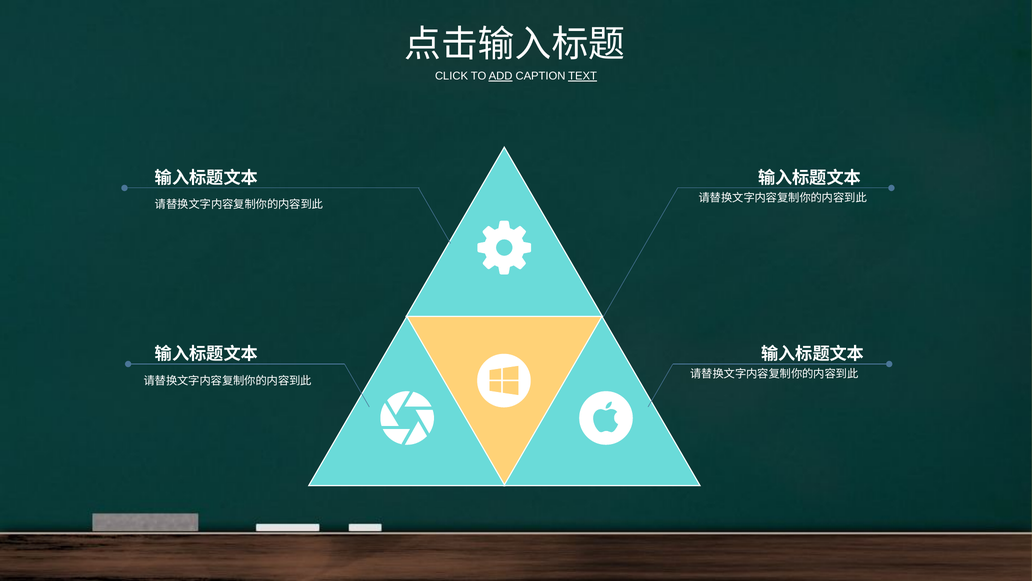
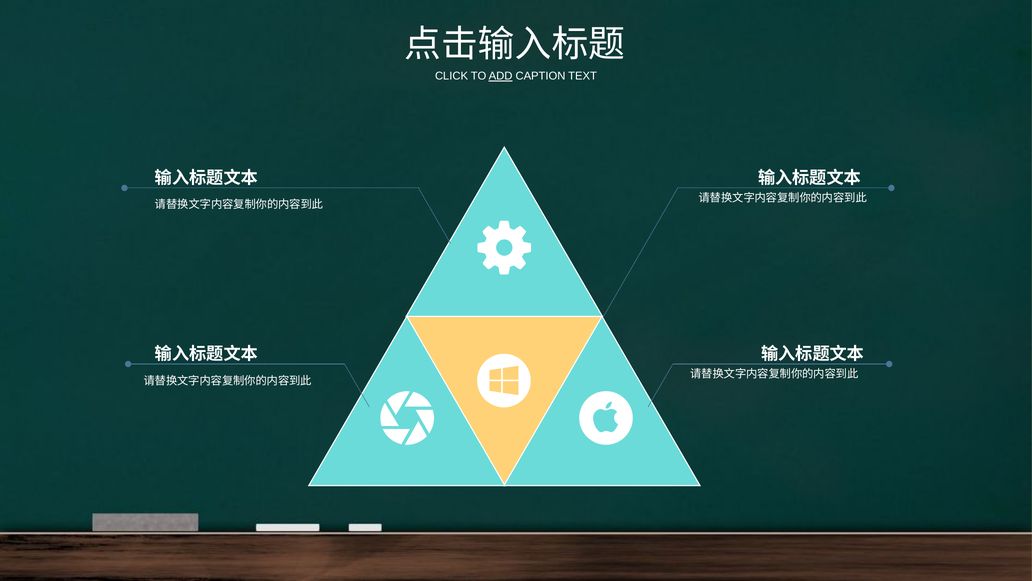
TEXT underline: present -> none
